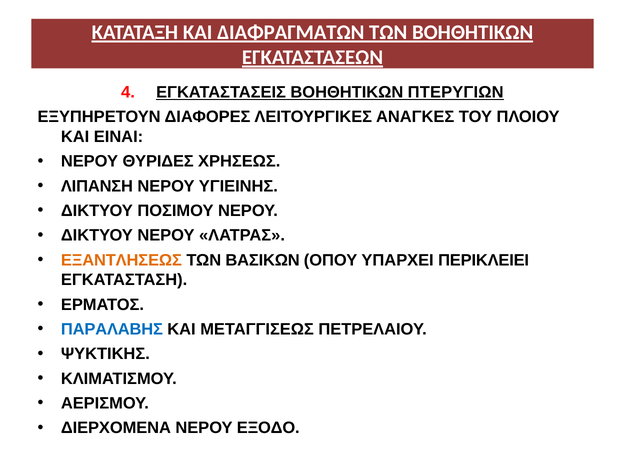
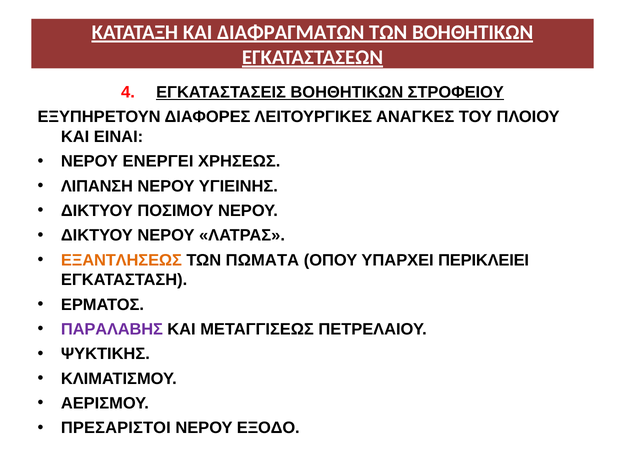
ΠΤΕΡΥΓΙΩΝ: ΠΤΕΡΥΓΙΩΝ -> ΣΤΡΟΦΕΙΟΥ
ΘΥΡΙΔΕΣ: ΘΥΡΙΔΕΣ -> ΕΝΕΡΓΕΙ
ΒΑΣΙΚΩΝ: ΒΑΣΙΚΩΝ -> ΠΩΜΑΤΑ
ΠΑΡΑΛΑΒΗΣ colour: blue -> purple
ΔΙΕΡΧΟΜΕΝΑ: ΔΙΕΡΧΟΜΕΝΑ -> ΠΡΕΣΑΡΙΣΤΟΙ
